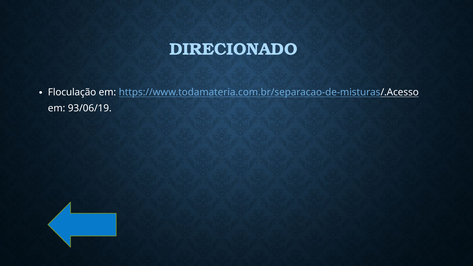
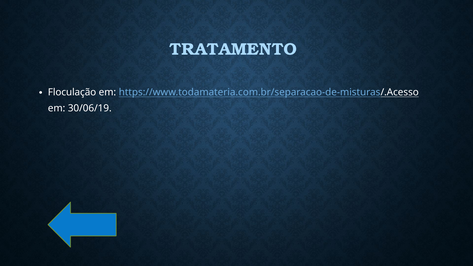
DIRECIONADO: DIRECIONADO -> TRATAMENTO
93/06/19: 93/06/19 -> 30/06/19
